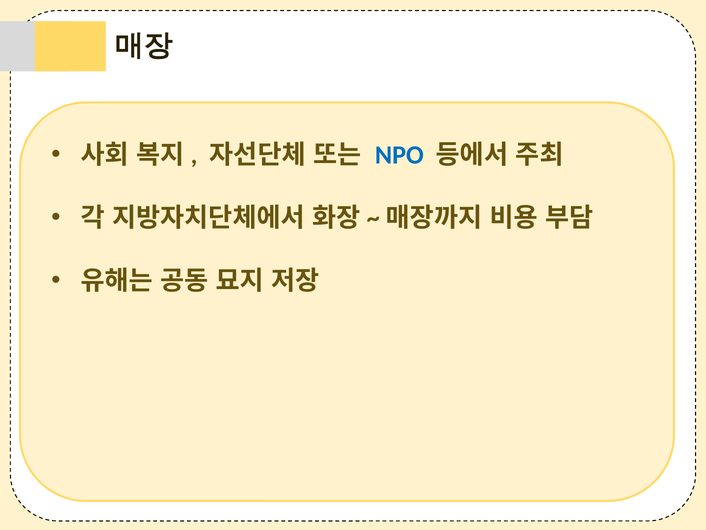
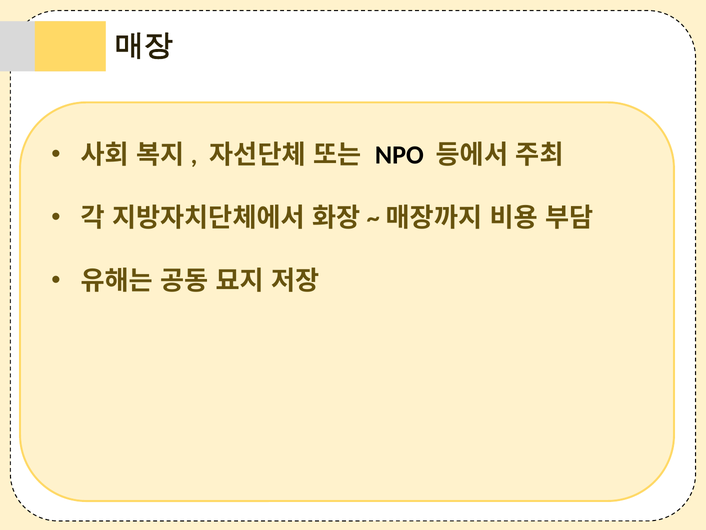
NPO colour: blue -> black
